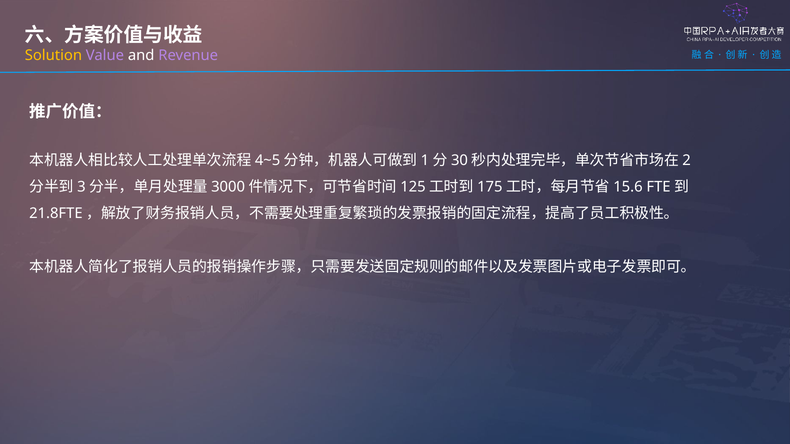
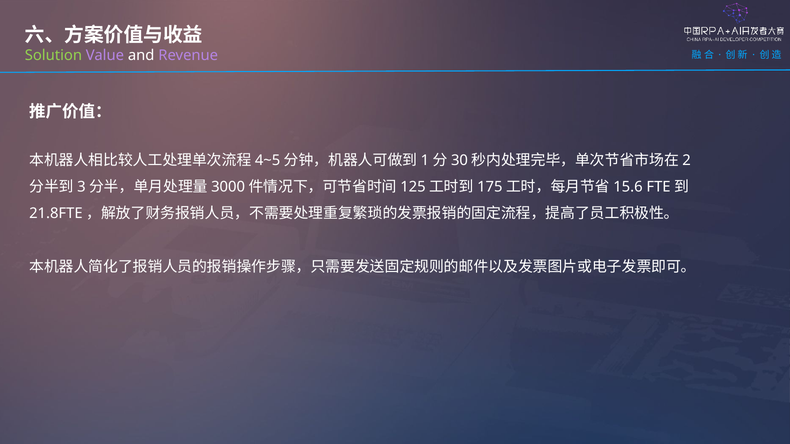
Solution colour: yellow -> light green
